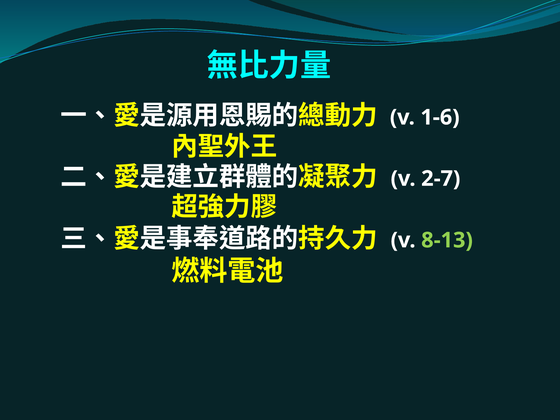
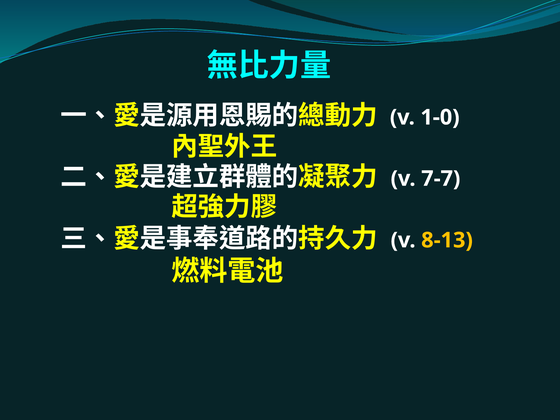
1-6: 1-6 -> 1-0
2-7: 2-7 -> 7-7
8-13 colour: light green -> yellow
